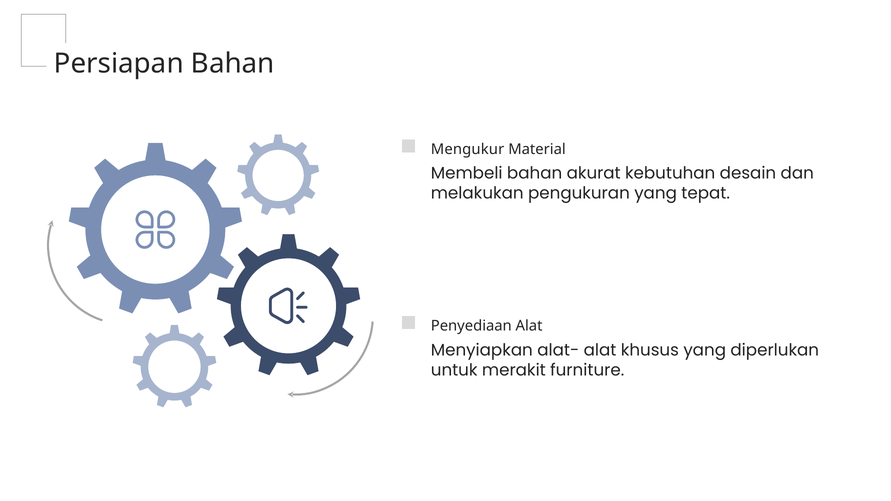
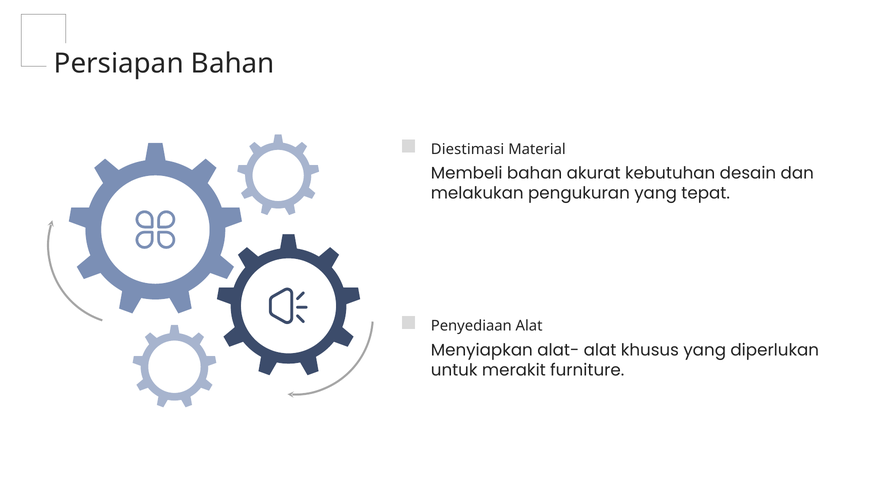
Mengukur: Mengukur -> Diestimasi
